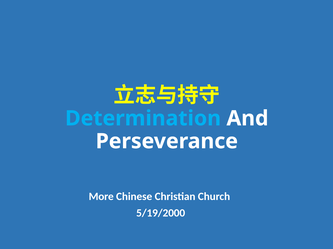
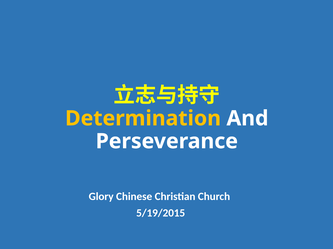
Determination colour: light blue -> yellow
More: More -> Glory
5/19/2000: 5/19/2000 -> 5/19/2015
